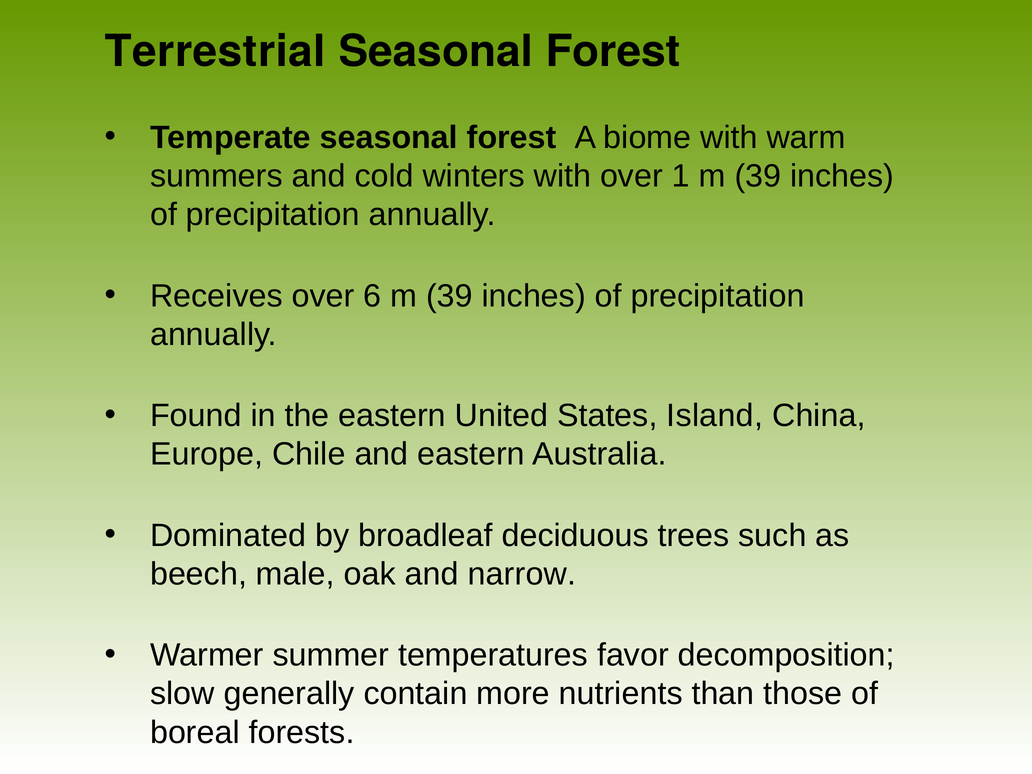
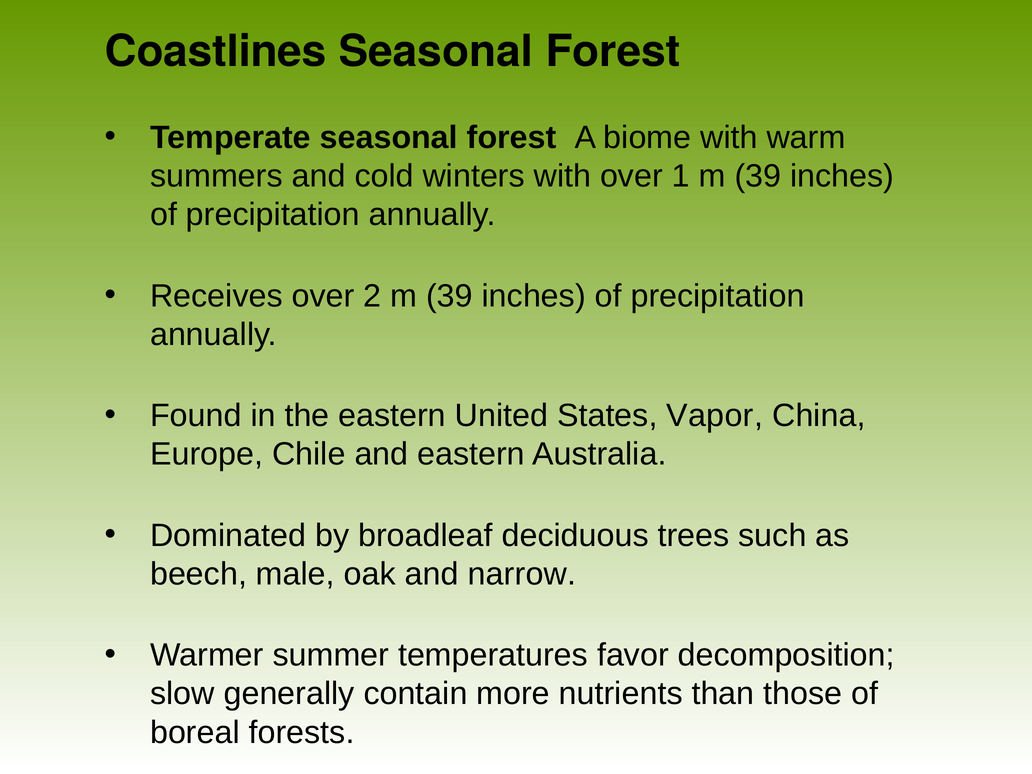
Terrestrial: Terrestrial -> Coastlines
6: 6 -> 2
Island: Island -> Vapor
